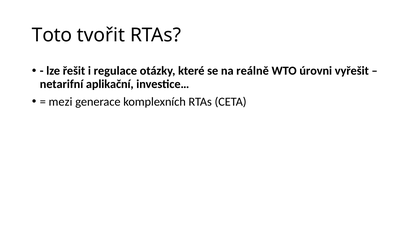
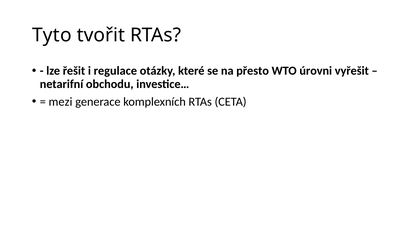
Toto: Toto -> Tyto
reálně: reálně -> přesto
aplikační: aplikační -> obchodu
